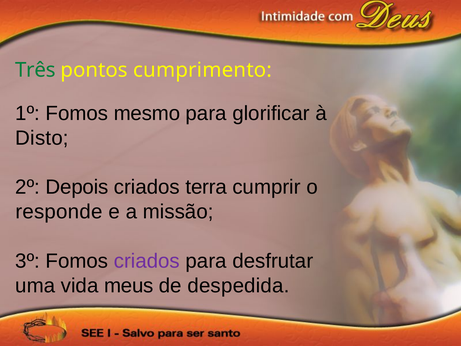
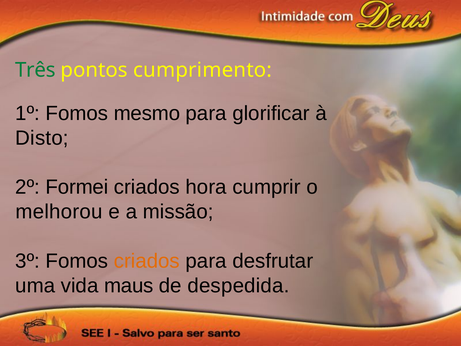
Depois: Depois -> Formei
terra: terra -> hora
responde: responde -> melhorou
criados at (147, 261) colour: purple -> orange
meus: meus -> maus
